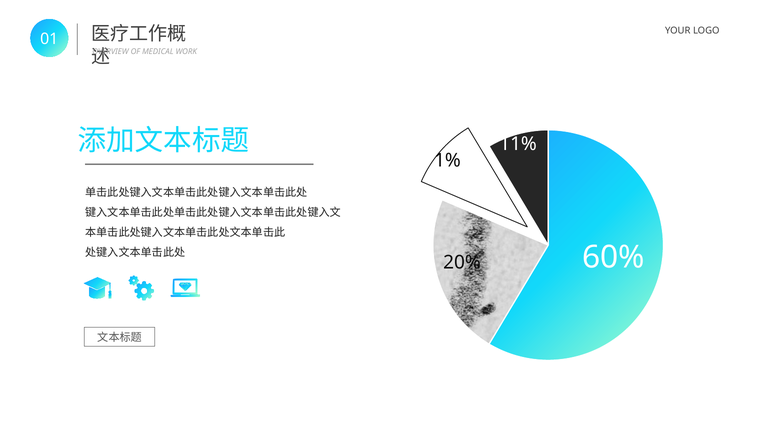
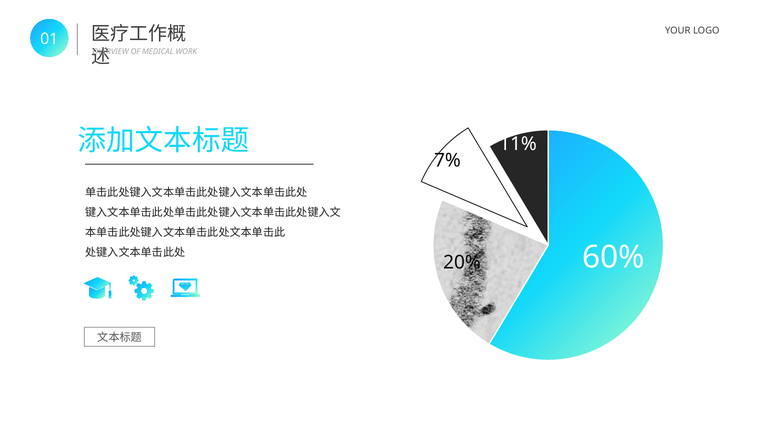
1%: 1% -> 7%
